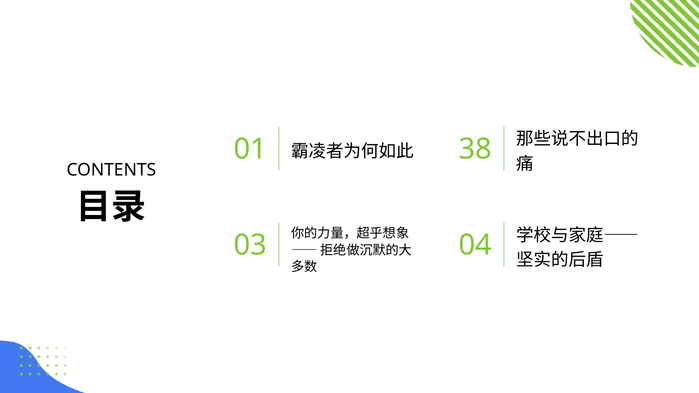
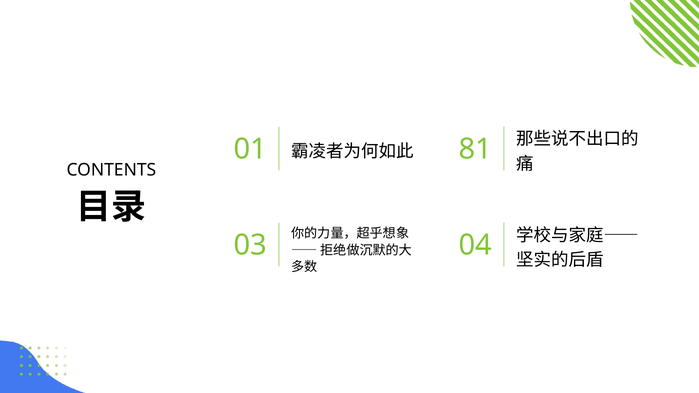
38: 38 -> 81
